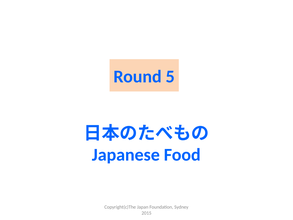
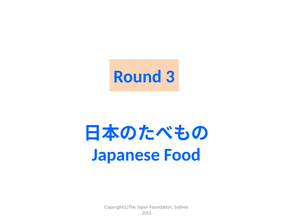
5: 5 -> 3
